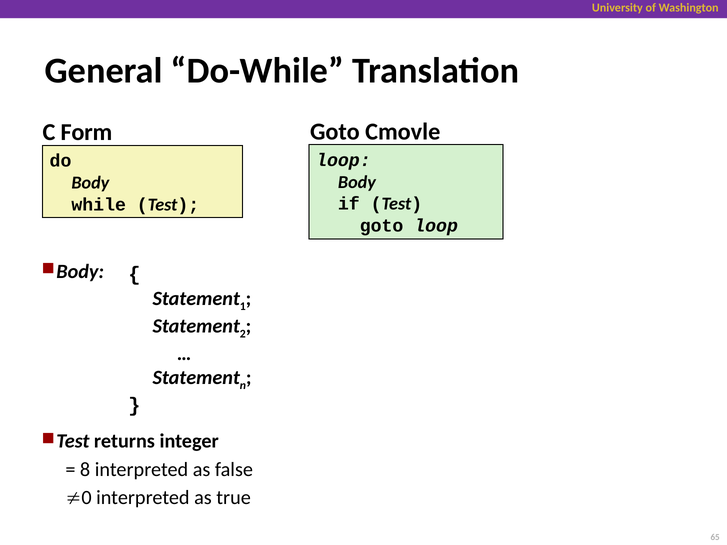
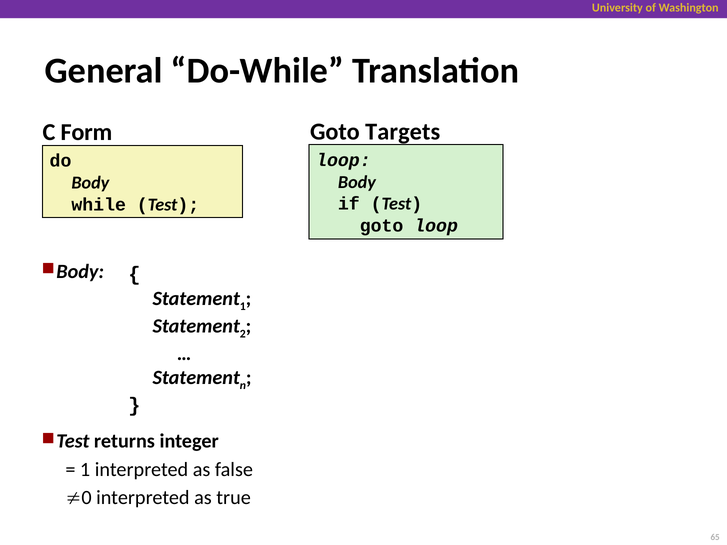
Cmovle: Cmovle -> Targets
8 at (85, 470): 8 -> 1
